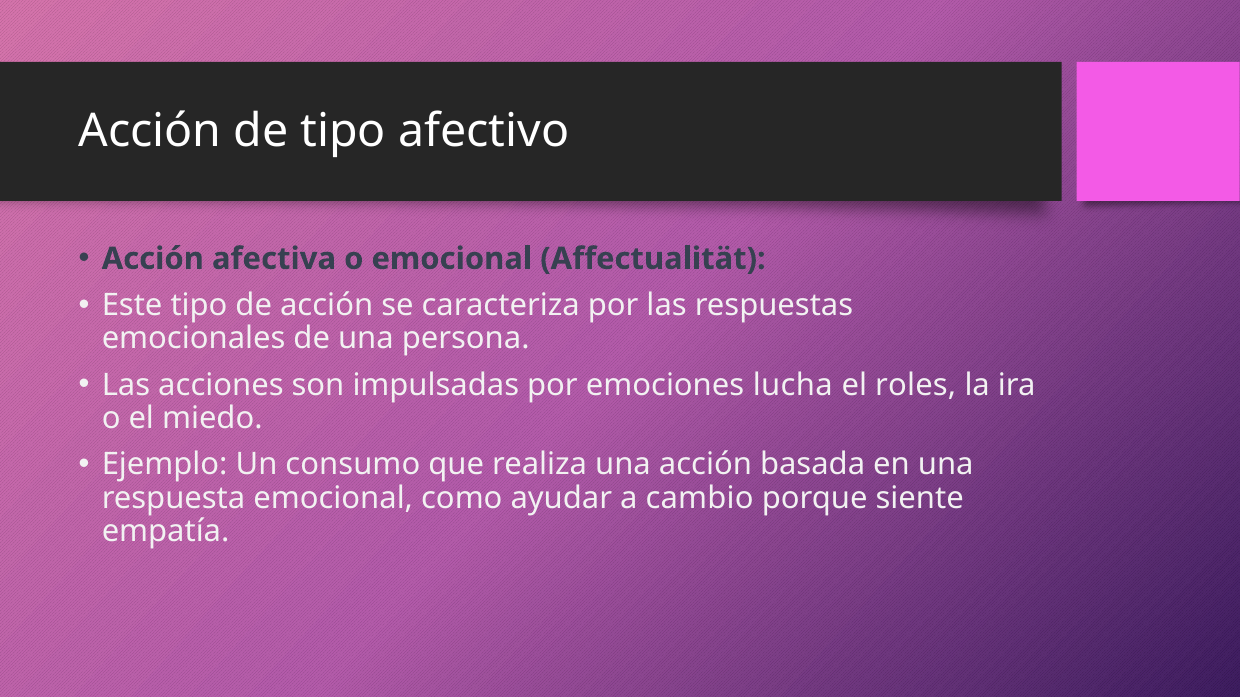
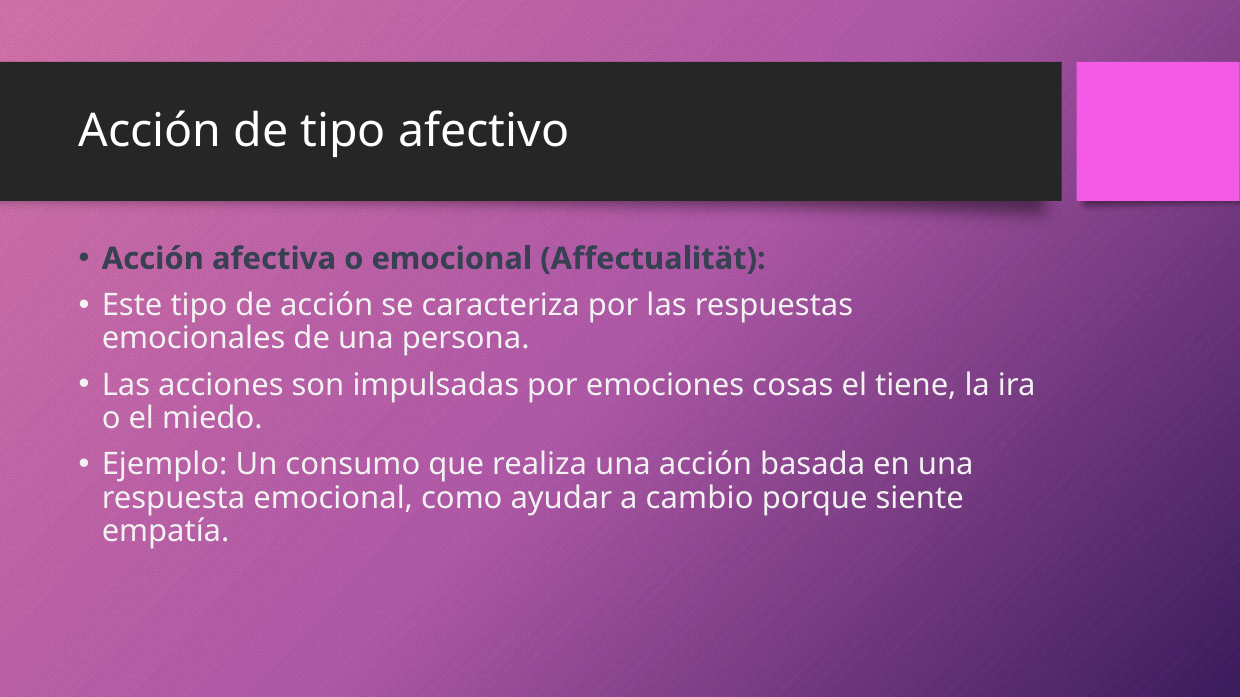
lucha: lucha -> cosas
roles: roles -> tiene
